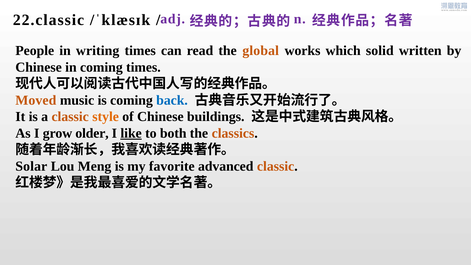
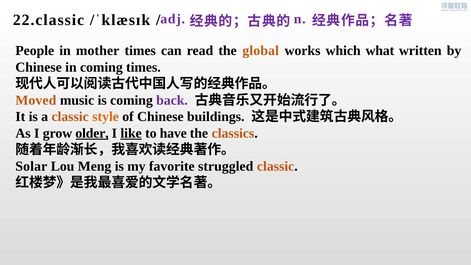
writing: writing -> mother
solid: solid -> what
back colour: blue -> purple
older underline: none -> present
both: both -> have
advanced: advanced -> struggled
